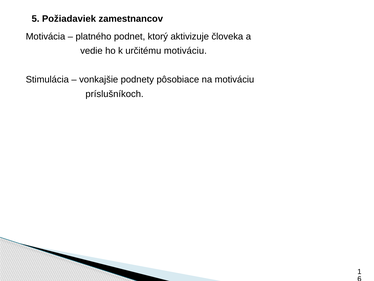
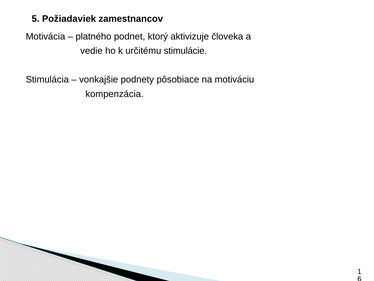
určitému motiváciu: motiváciu -> stimulácie
príslušníkoch: príslušníkoch -> kompenzácia
